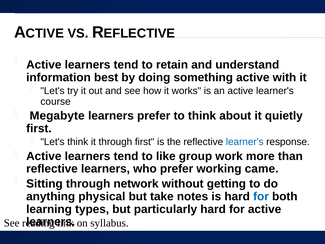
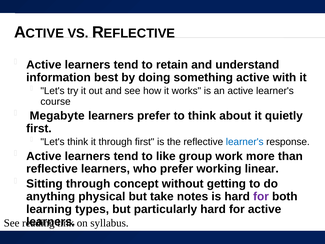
came: came -> linear
network: network -> concept
for at (261, 196) colour: blue -> purple
